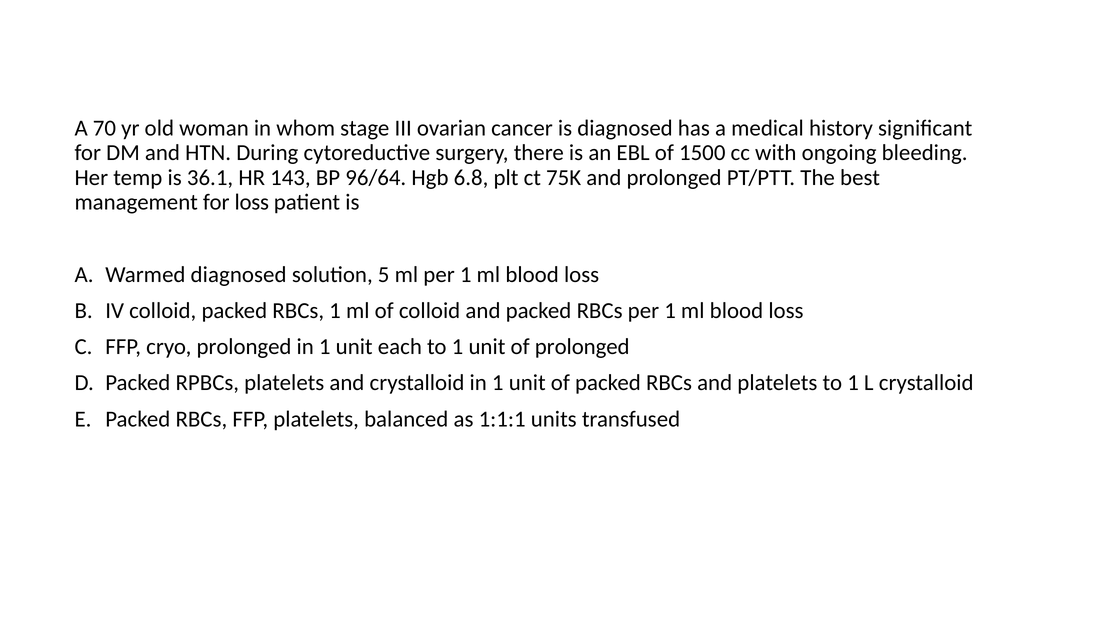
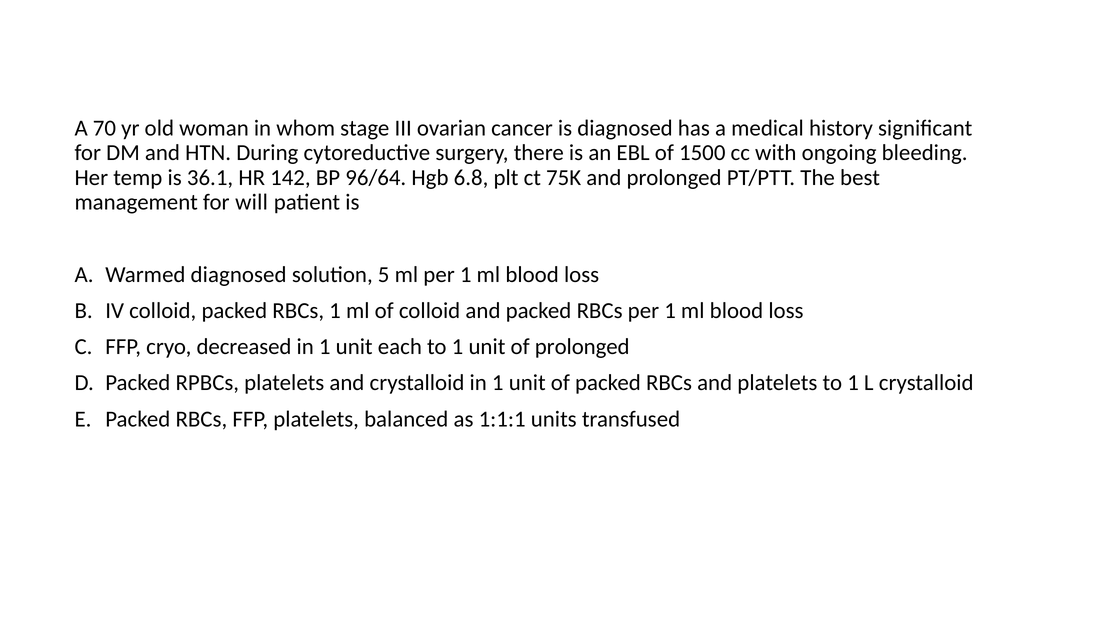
143: 143 -> 142
for loss: loss -> will
cryo prolonged: prolonged -> decreased
